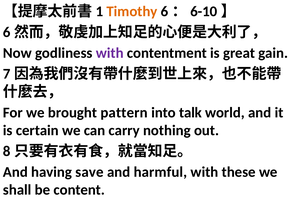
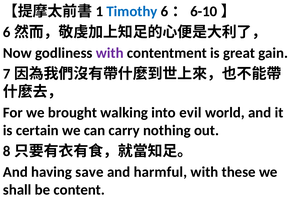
Timothy colour: orange -> blue
pattern: pattern -> walking
talk: talk -> evil
